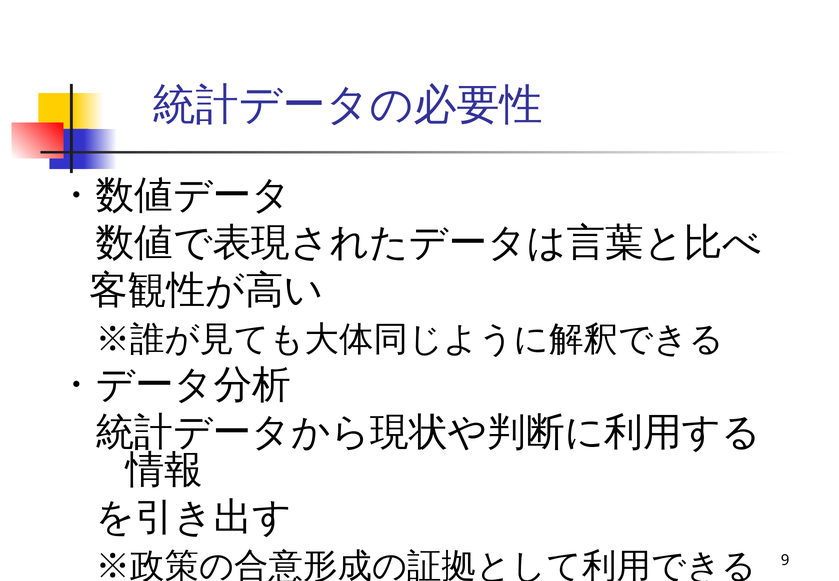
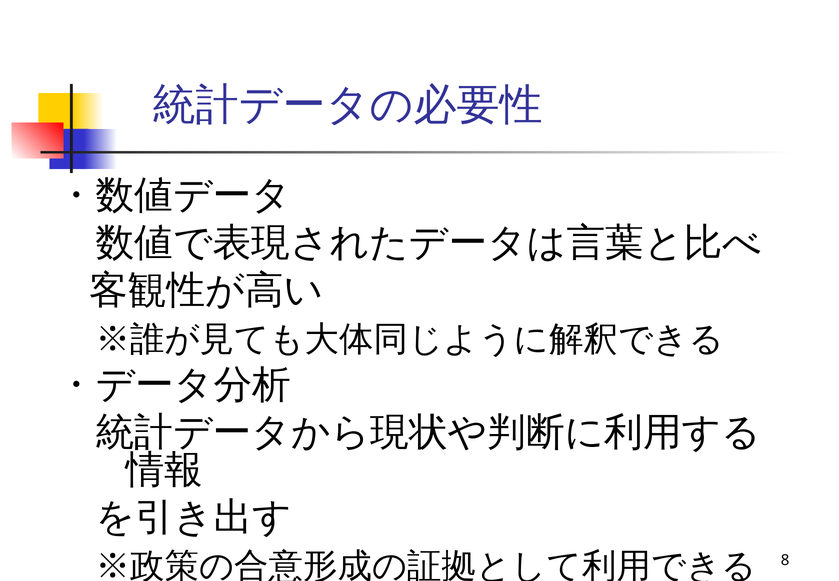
9: 9 -> 8
